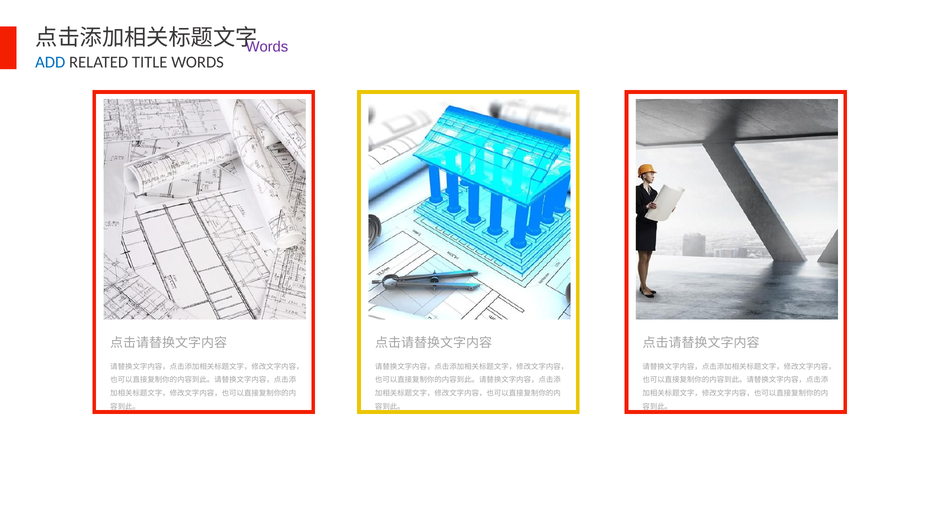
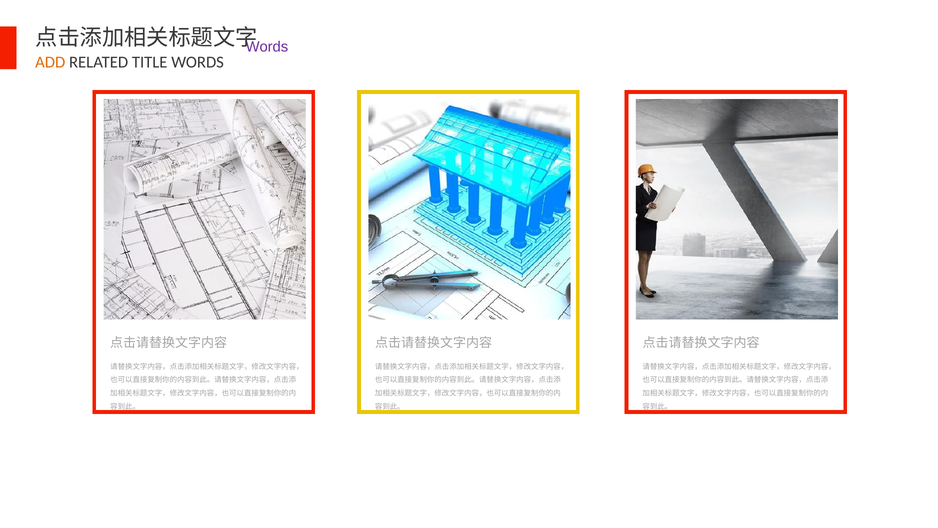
ADD at (50, 62) colour: blue -> orange
